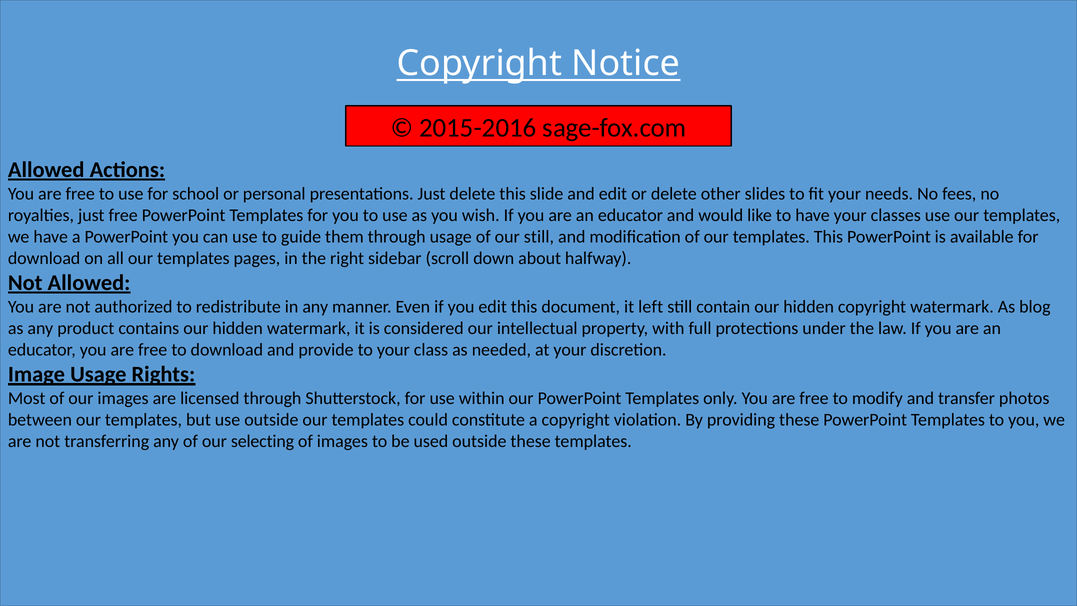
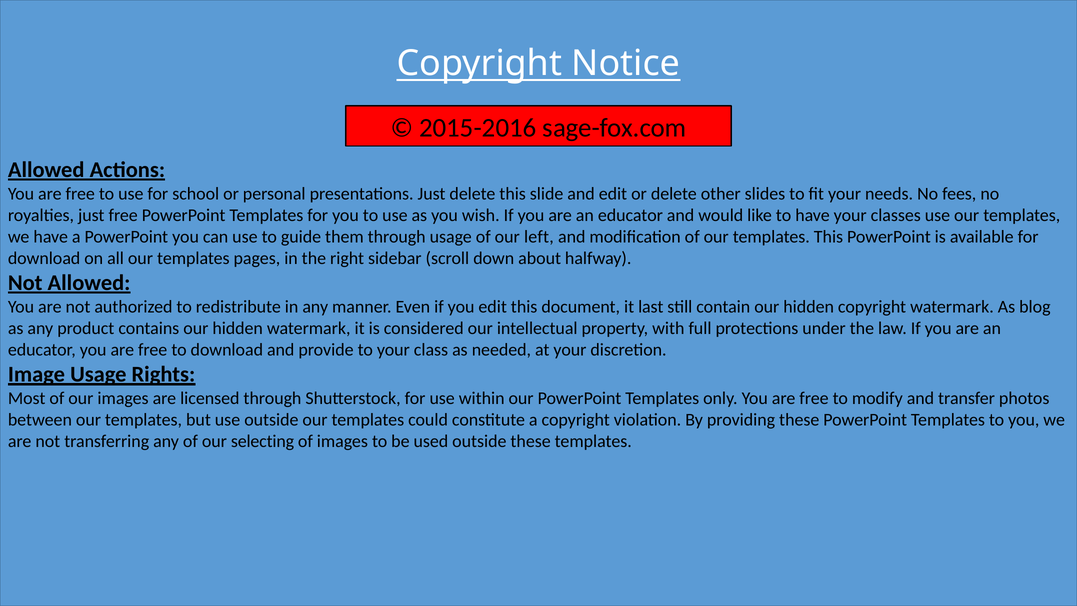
our still: still -> left
left: left -> last
